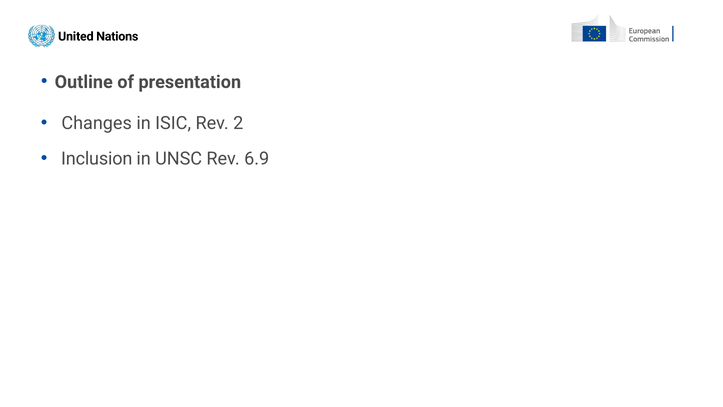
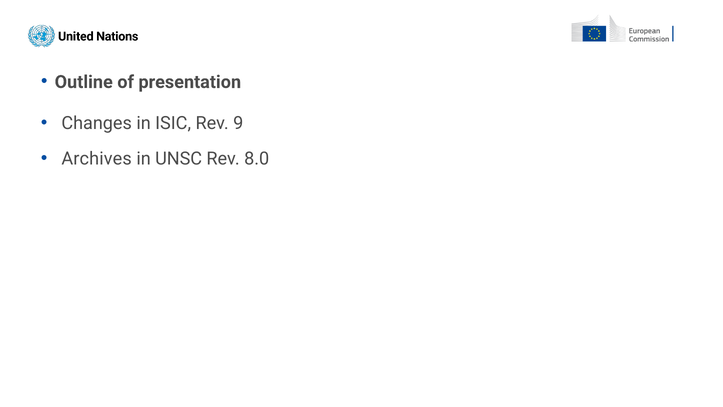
2: 2 -> 9
Inclusion: Inclusion -> Archives
6.9: 6.9 -> 8.0
